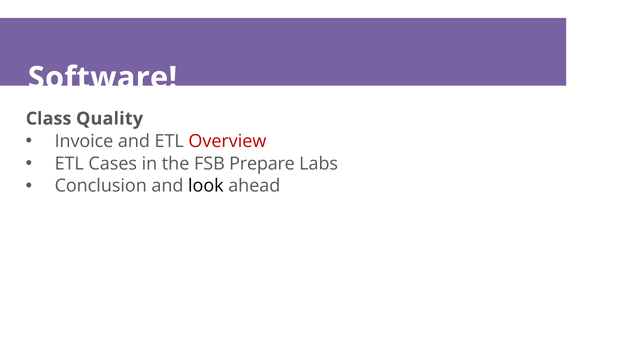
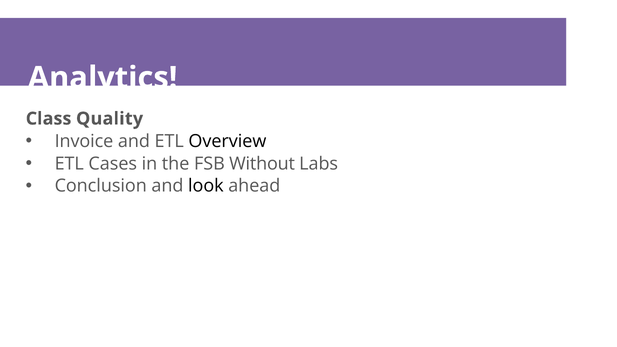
Software: Software -> Analytics
Overview colour: red -> black
Prepare: Prepare -> Without
